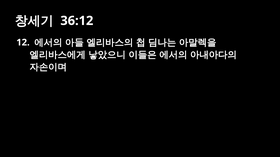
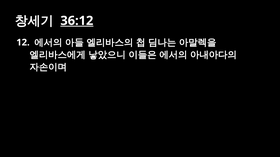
36:12 underline: none -> present
